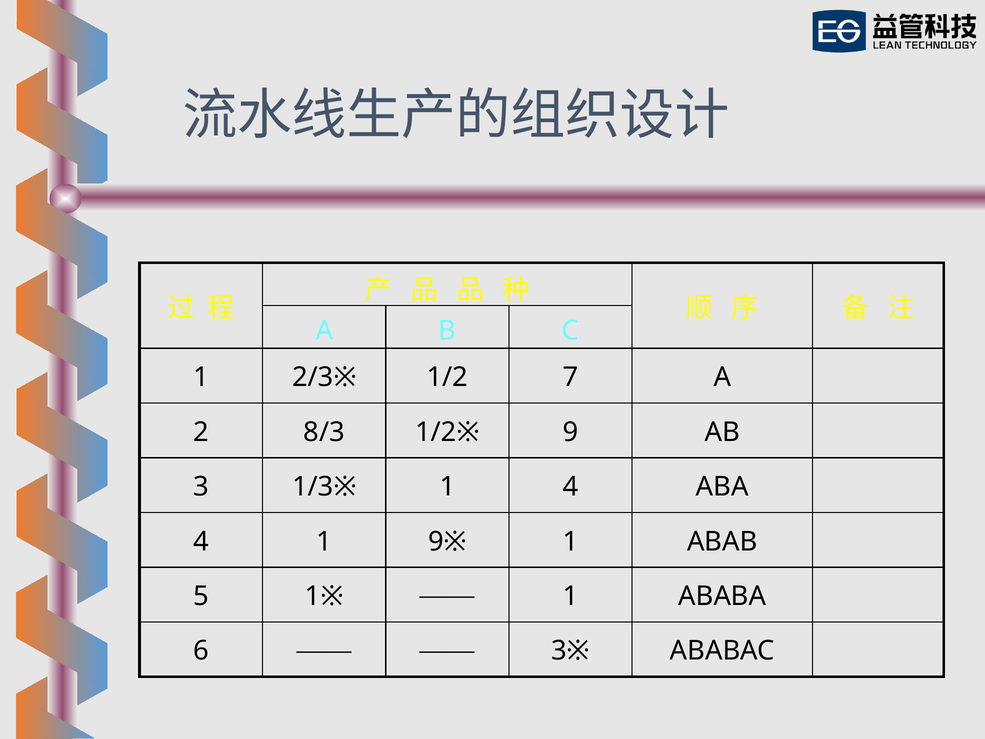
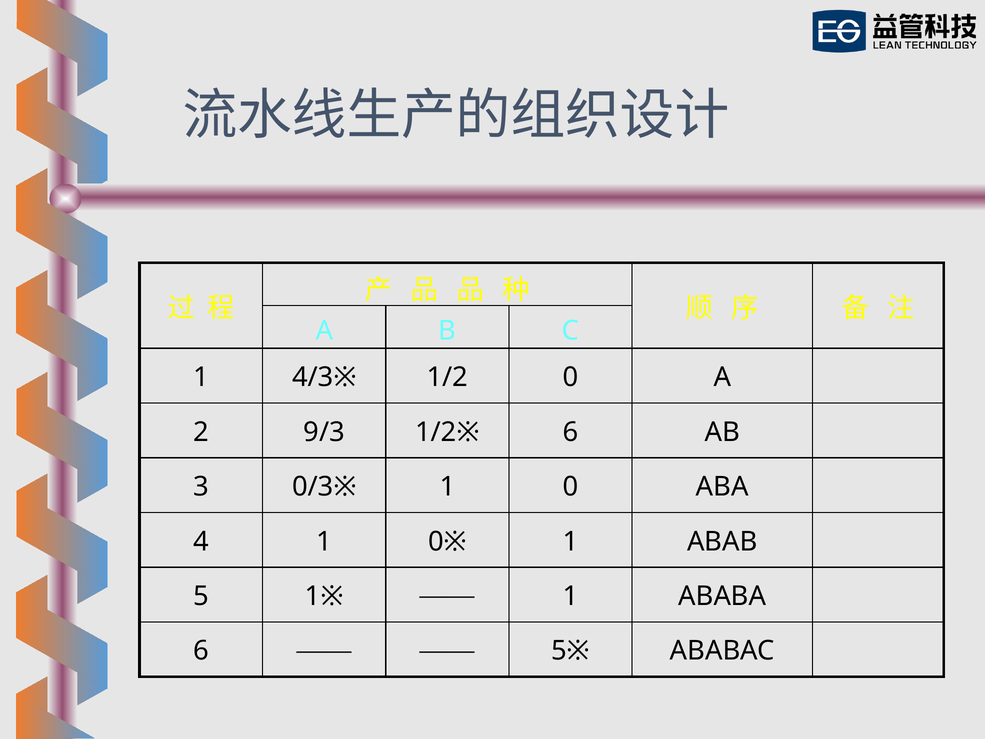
2/3※: 2/3※ -> 4/3※
1/2 7: 7 -> 0
8/3: 8/3 -> 9/3
1/2※ 9: 9 -> 6
1/3※: 1/3※ -> 0/3※
1 4: 4 -> 0
9※: 9※ -> 0※
3※: 3※ -> 5※
